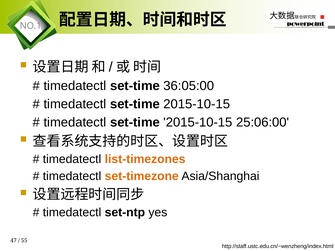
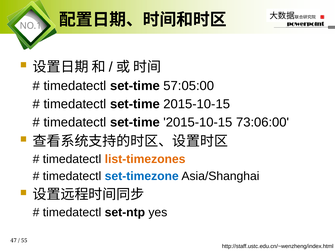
36:05:00: 36:05:00 -> 57:05:00
25:06:00: 25:06:00 -> 73:06:00
set-timezone colour: orange -> blue
